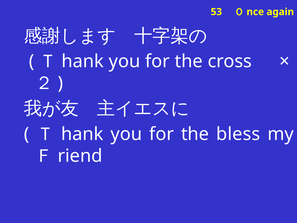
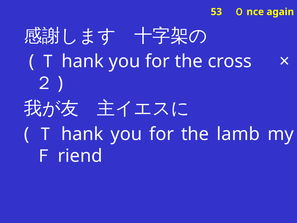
bless: bless -> lamb
